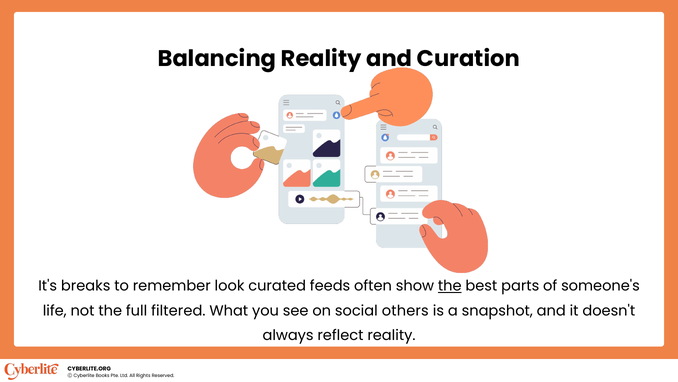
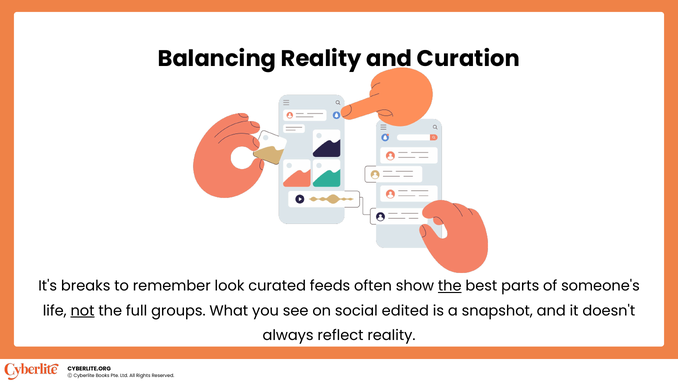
not underline: none -> present
filtered: filtered -> groups
others: others -> edited
